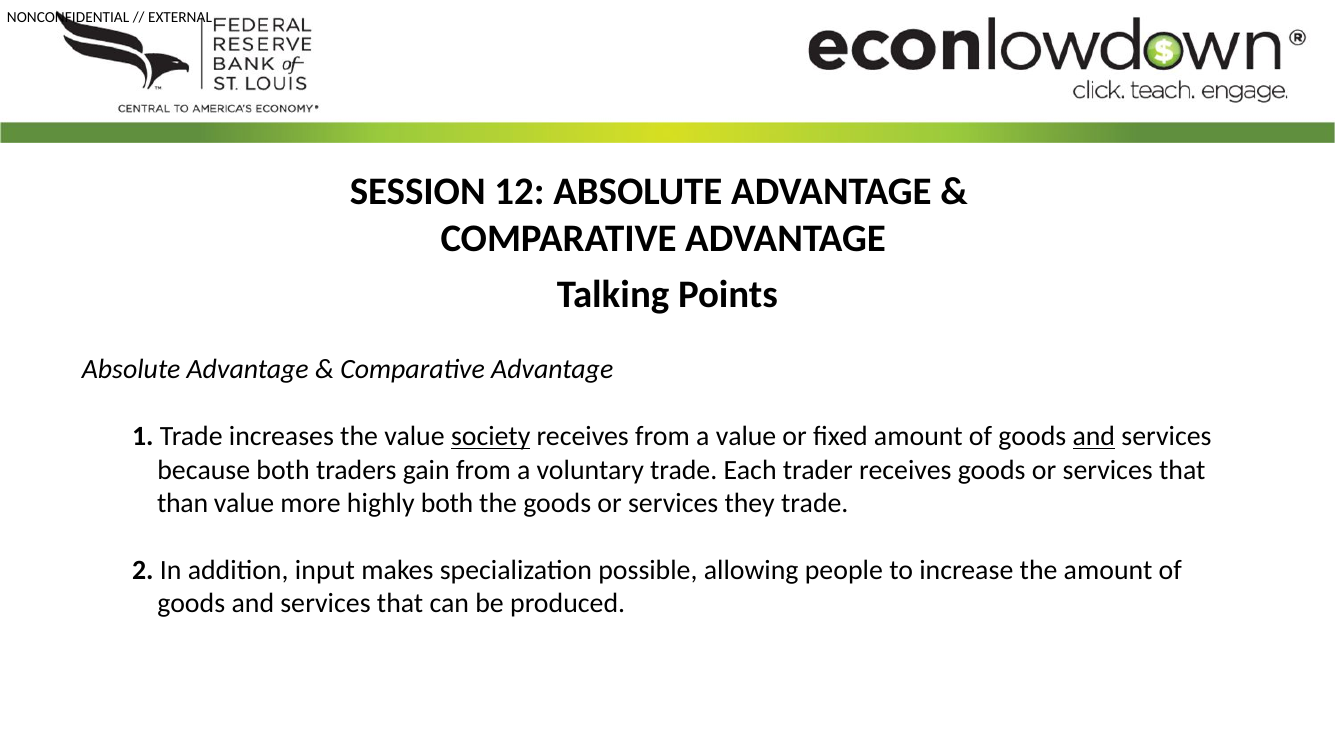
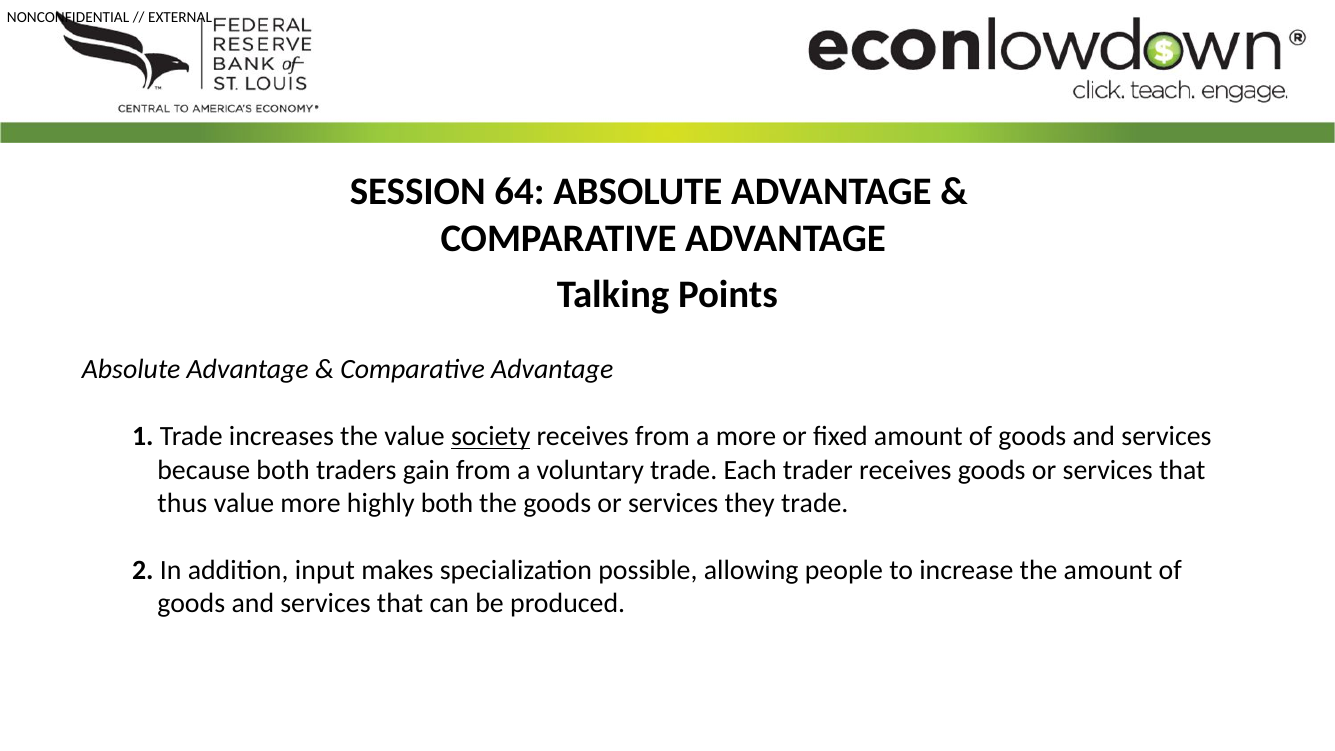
12: 12 -> 64
a value: value -> more
and at (1094, 436) underline: present -> none
than: than -> thus
